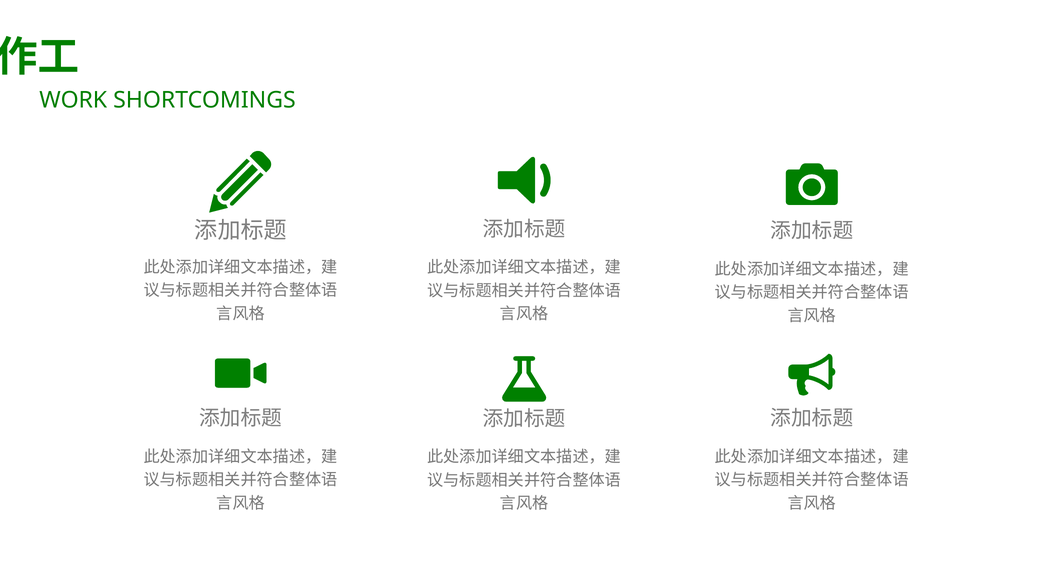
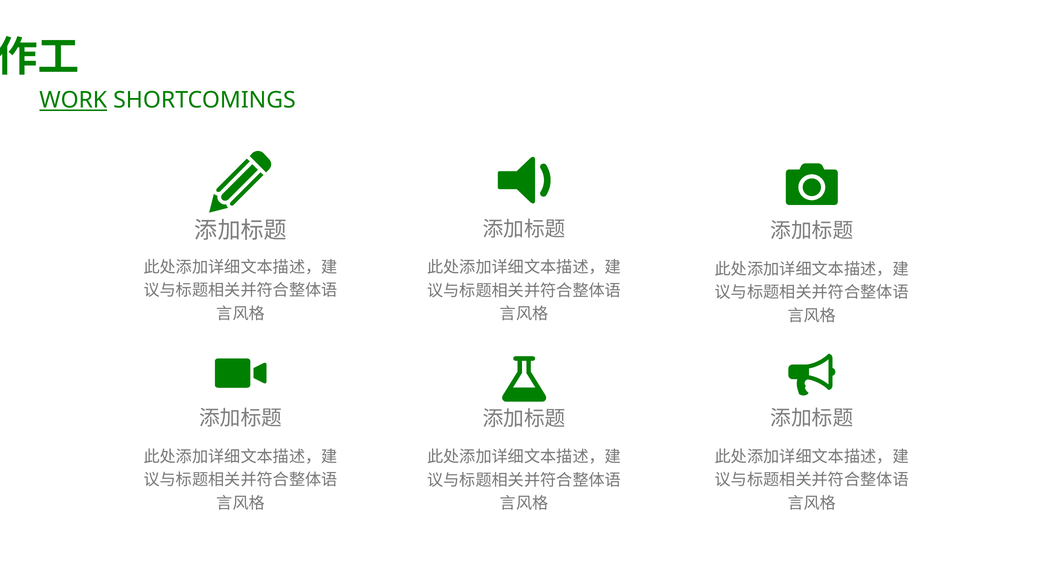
WORK underline: none -> present
